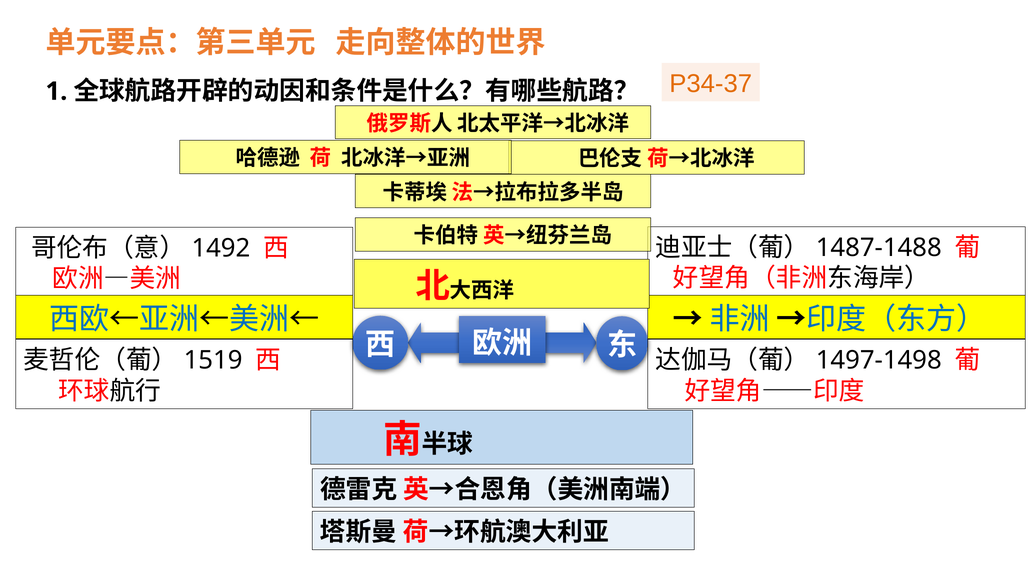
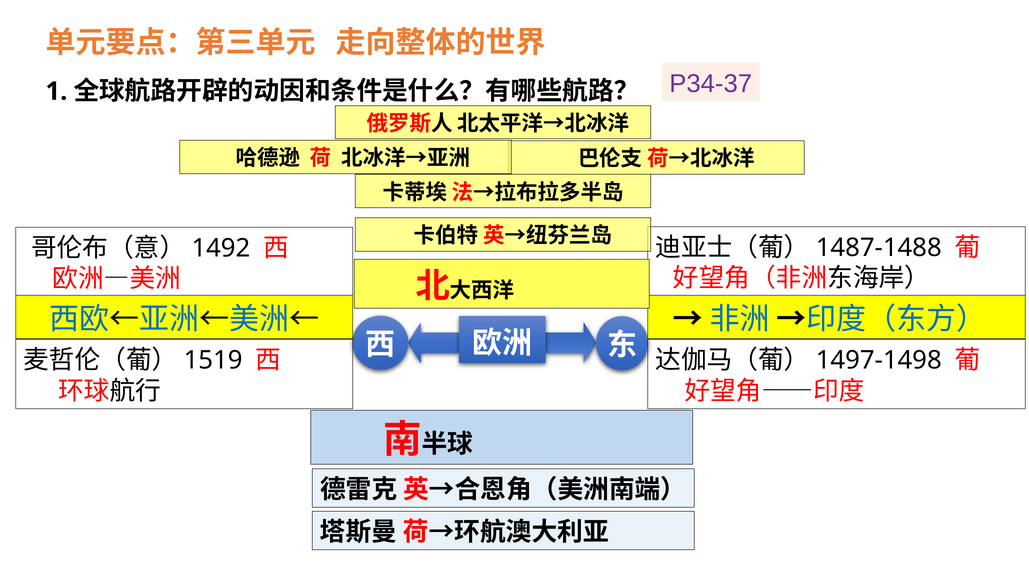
P34-37 colour: orange -> purple
